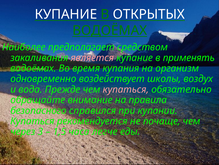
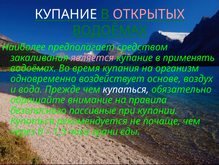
ОТКРЫТЫХ colour: white -> pink
школы: школы -> основе
купаться at (126, 89) colour: pink -> white
справился: справился -> пассивные
3: 3 -> 0
легче: легче -> грани
